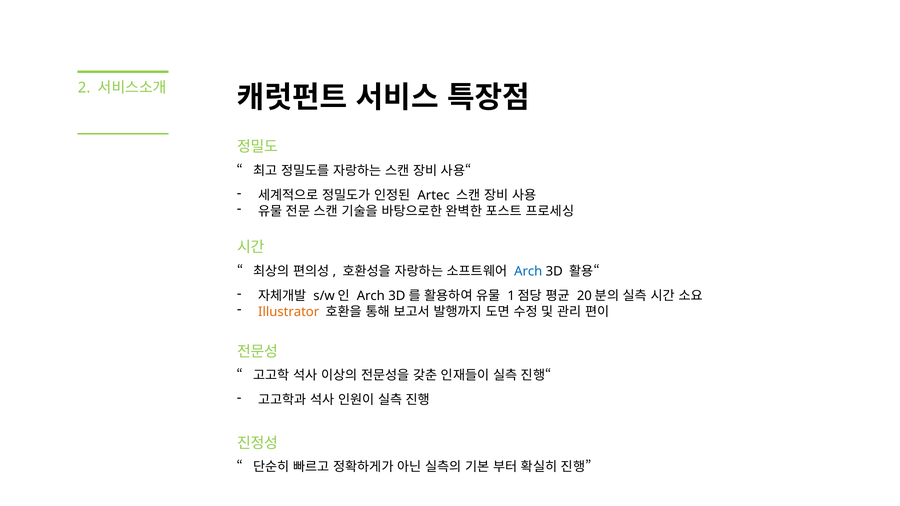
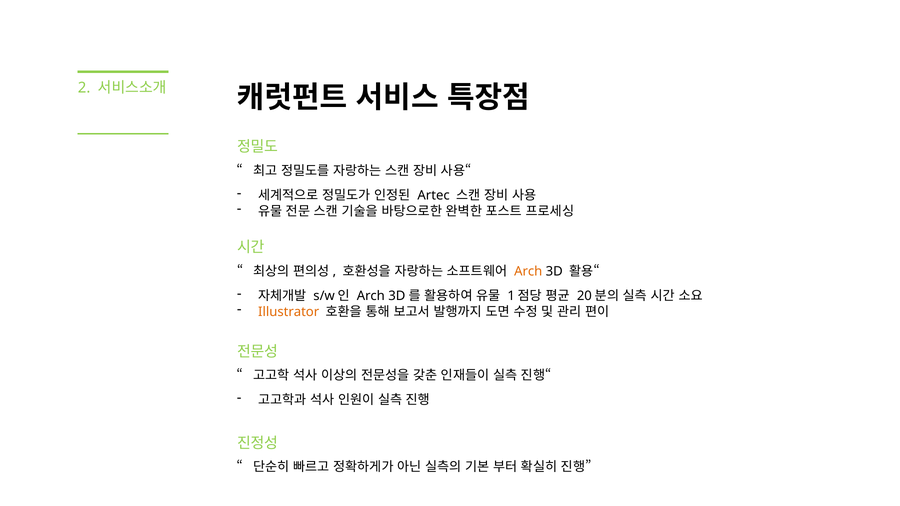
Arch at (528, 271) colour: blue -> orange
